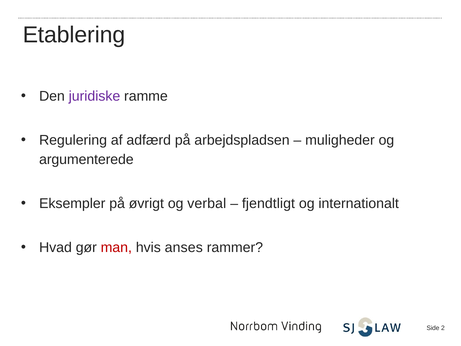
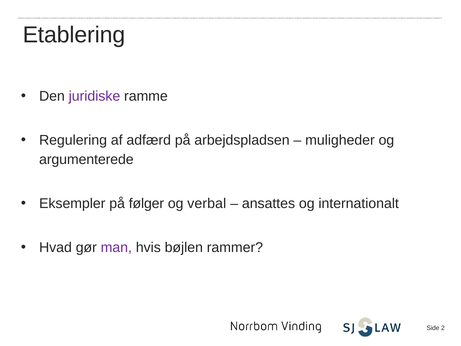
øvrigt: øvrigt -> følger
fjendtligt: fjendtligt -> ansattes
man colour: red -> purple
anses: anses -> bøjlen
